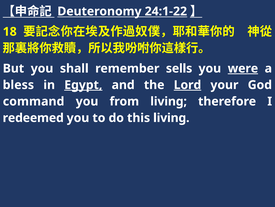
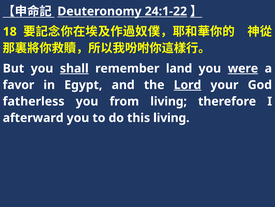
shall underline: none -> present
sells: sells -> land
bless: bless -> favor
Egypt underline: present -> none
command: command -> fatherless
redeemed: redeemed -> afterward
